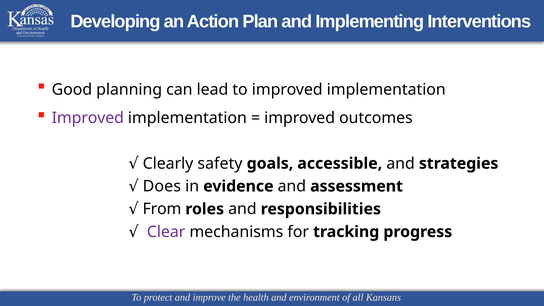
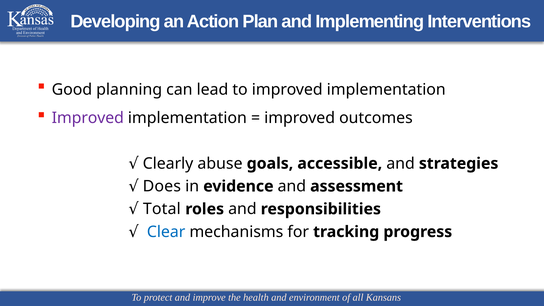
safety: safety -> abuse
From: From -> Total
Clear colour: purple -> blue
